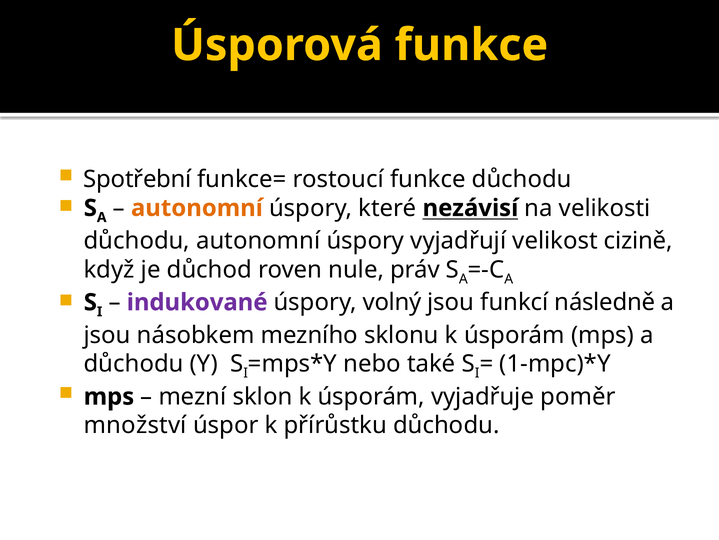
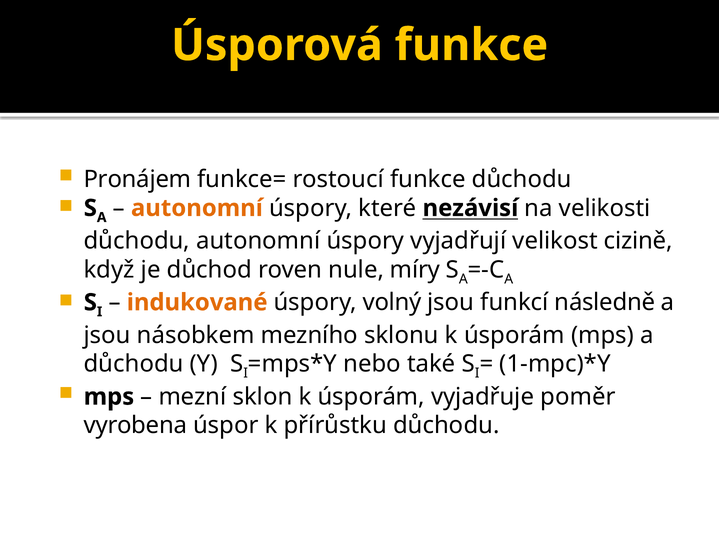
Spotřební: Spotřební -> Pronájem
práv: práv -> míry
indukované colour: purple -> orange
množství: množství -> vyrobena
